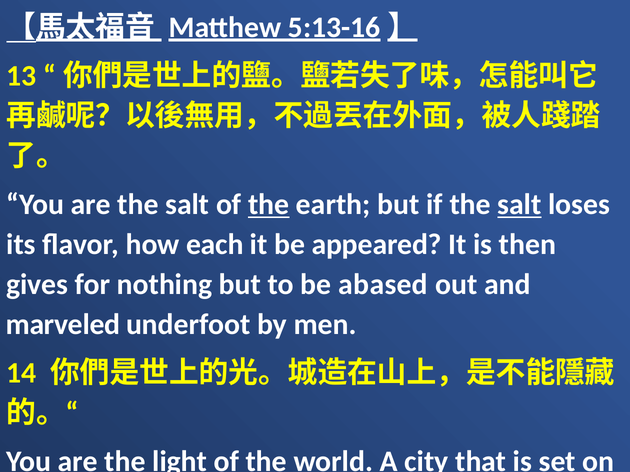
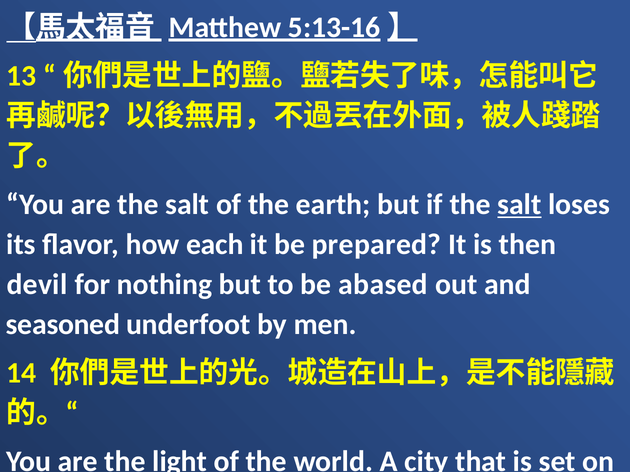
the at (269, 205) underline: present -> none
appeared: appeared -> prepared
gives: gives -> devil
marveled: marveled -> seasoned
